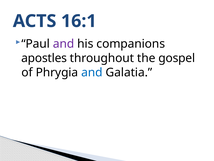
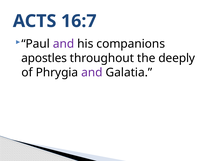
16:1: 16:1 -> 16:7
gospel: gospel -> deeply
and at (92, 72) colour: blue -> purple
